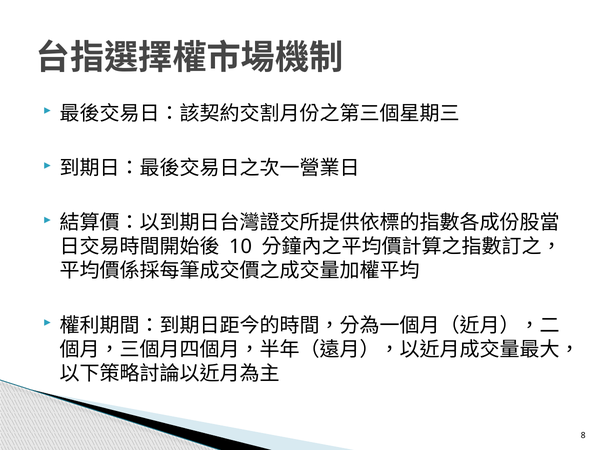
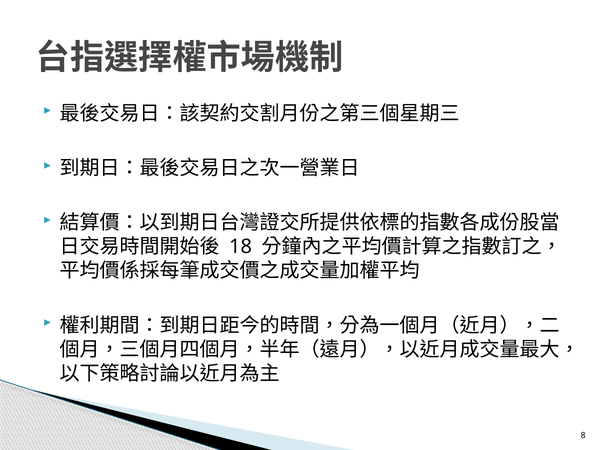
10: 10 -> 18
